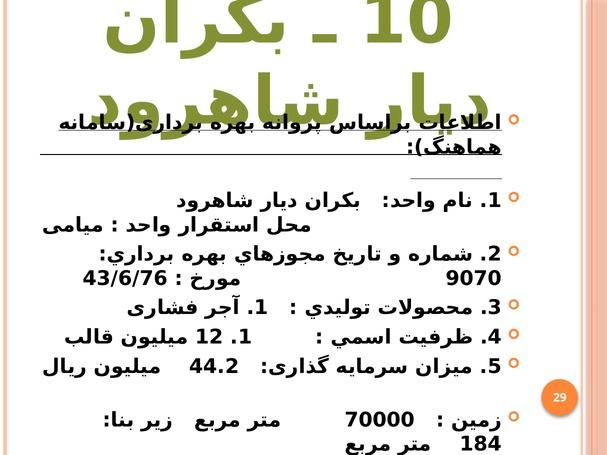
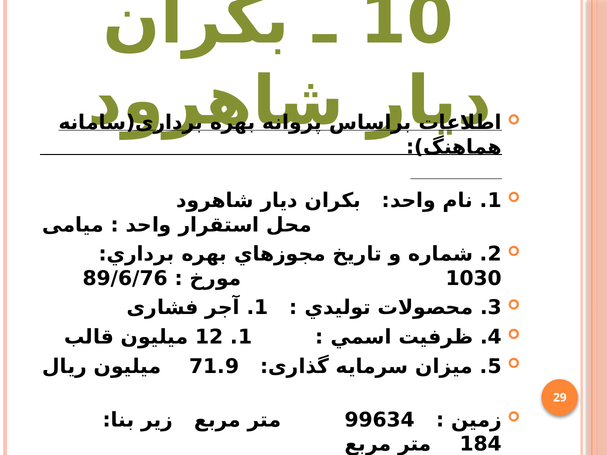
43/6/76: 43/6/76 -> 89/6/76
9070: 9070 -> 1030
44.2: 44.2 -> 71.9
70000: 70000 -> 99634
